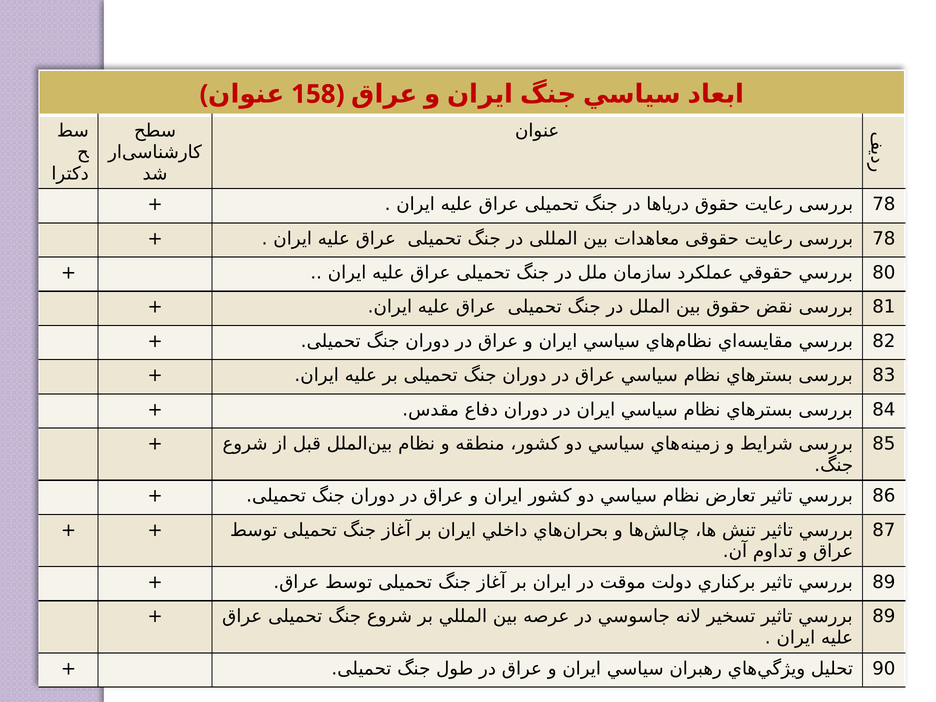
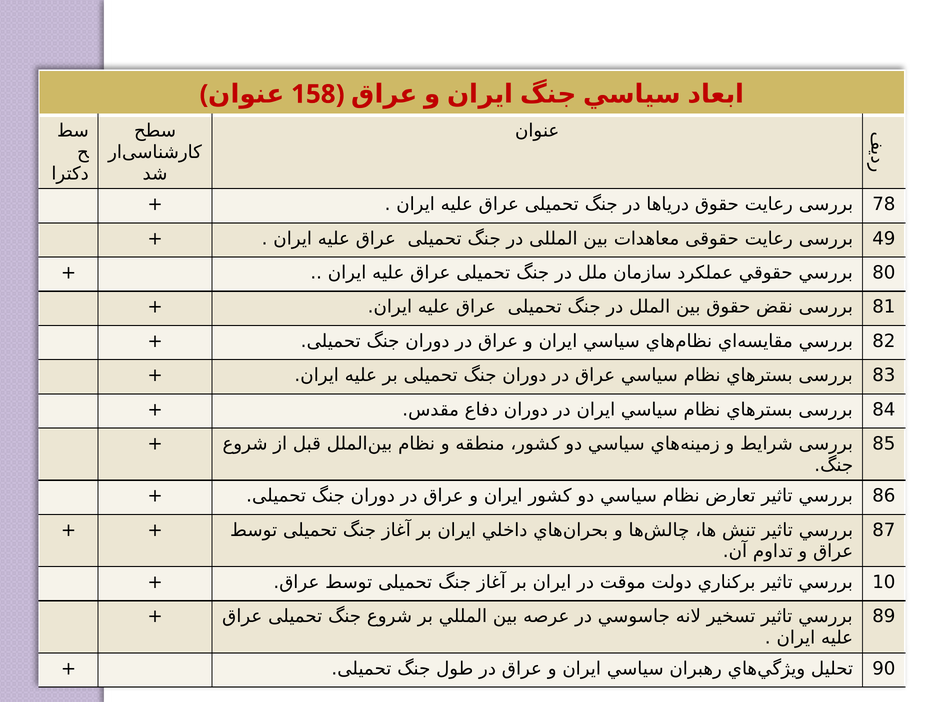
78 at (884, 239): 78 -> 49
89 at (884, 582): 89 -> 10
